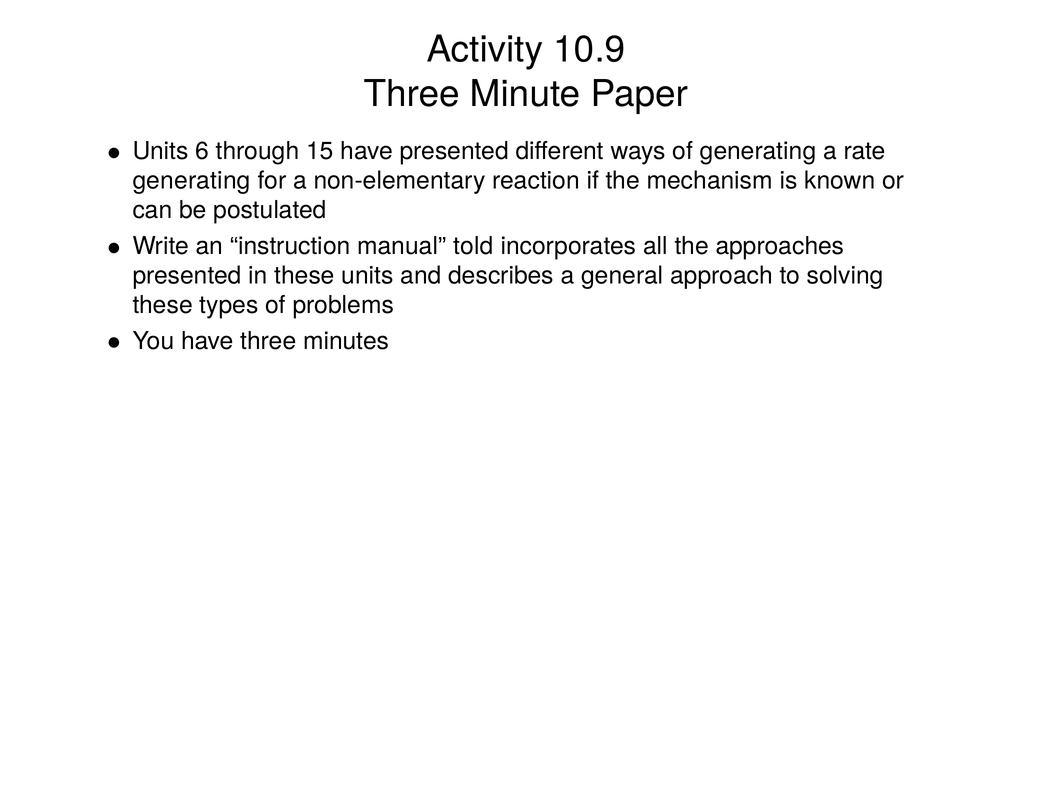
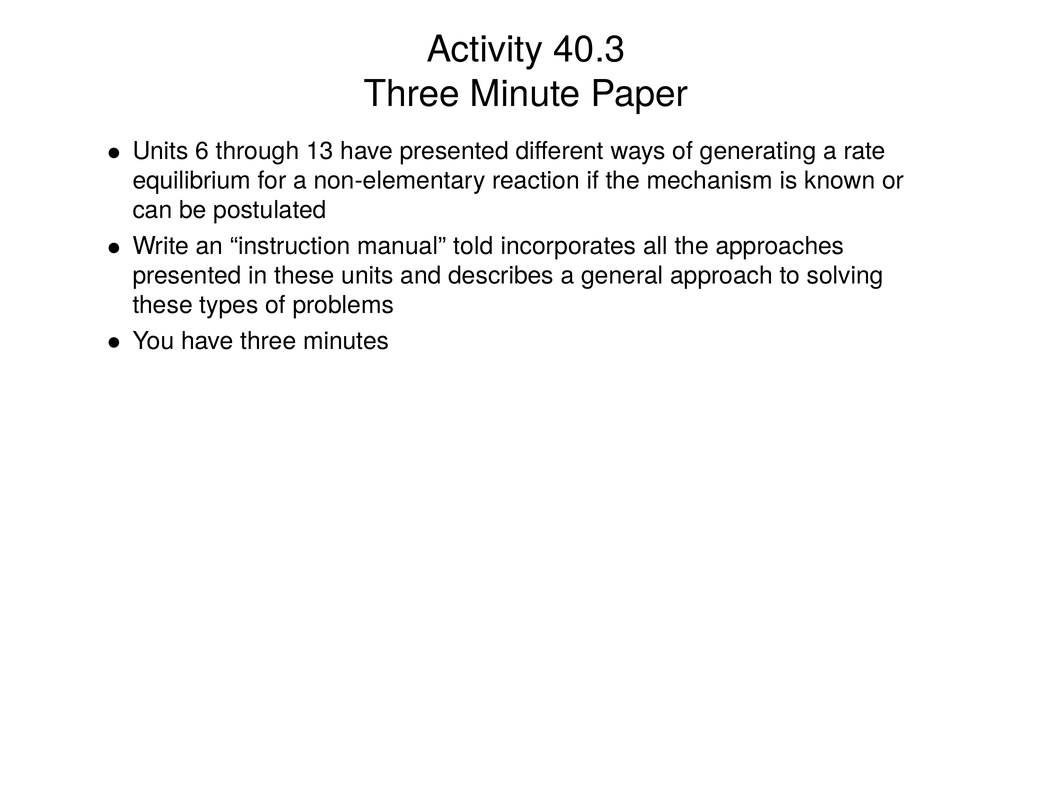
10.9: 10.9 -> 40.3
15: 15 -> 13
generating at (192, 181): generating -> equilibrium
